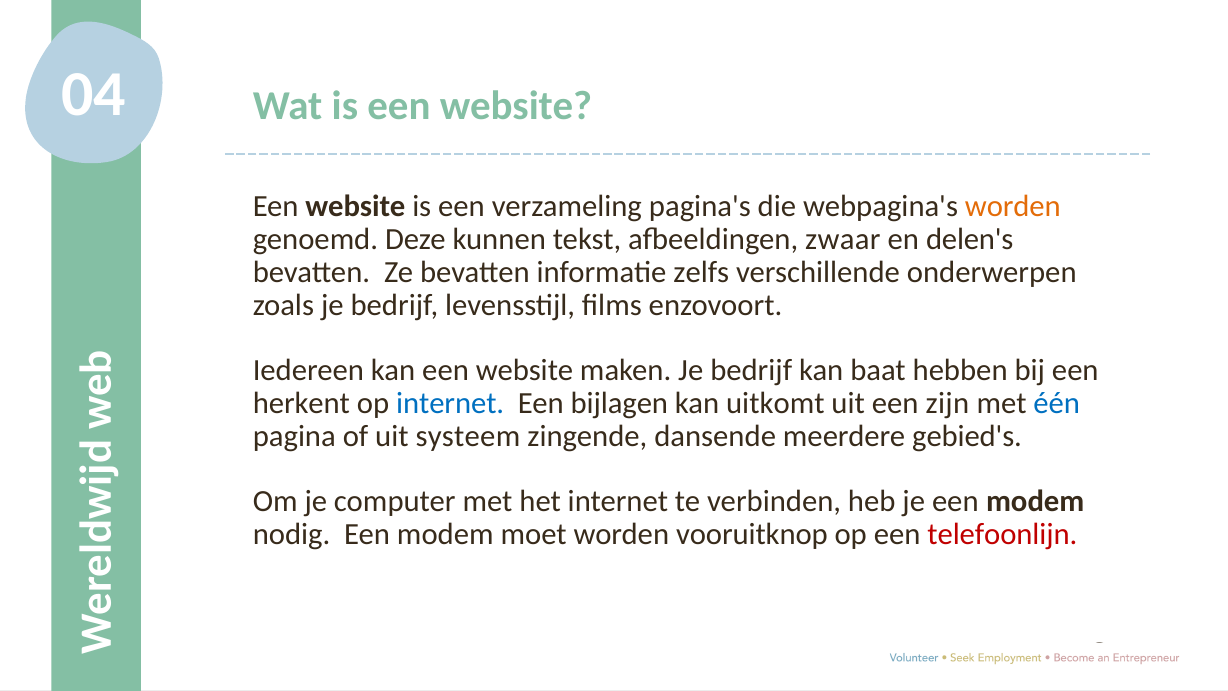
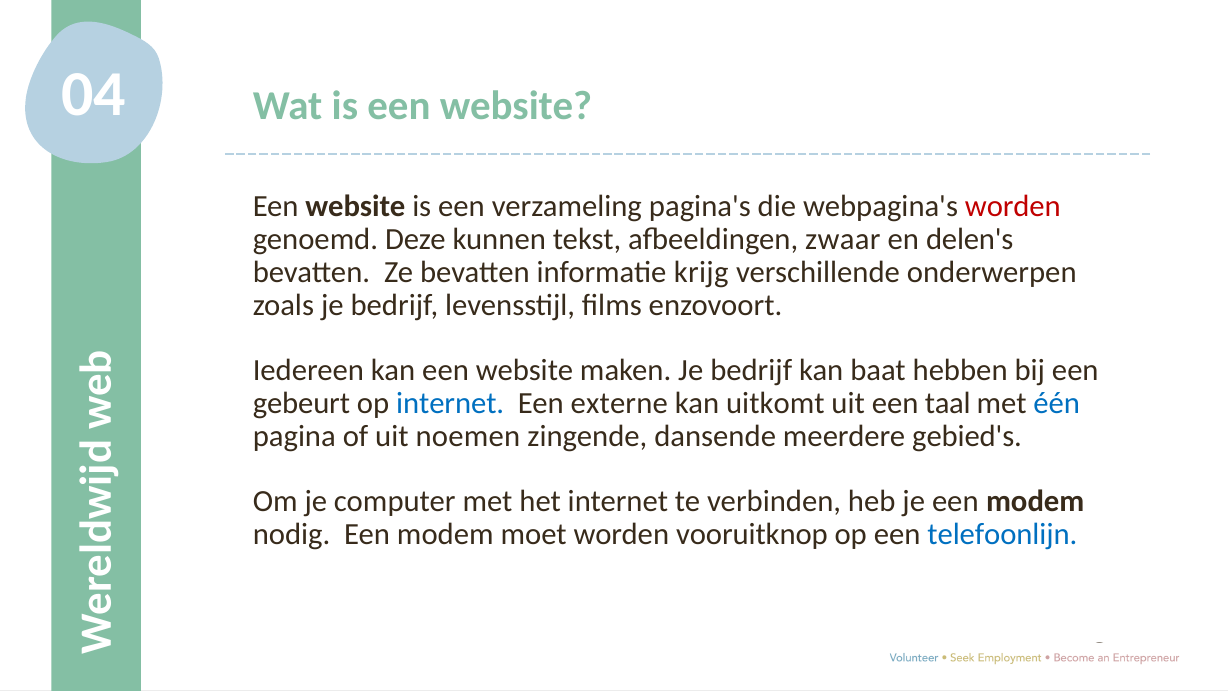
worden at (1013, 207) colour: orange -> red
zelfs: zelfs -> krijg
herkent: herkent -> gebeurt
bijlagen: bijlagen -> externe
zijn: zijn -> taal
systeem: systeem -> noemen
telefoonlijn colour: red -> blue
